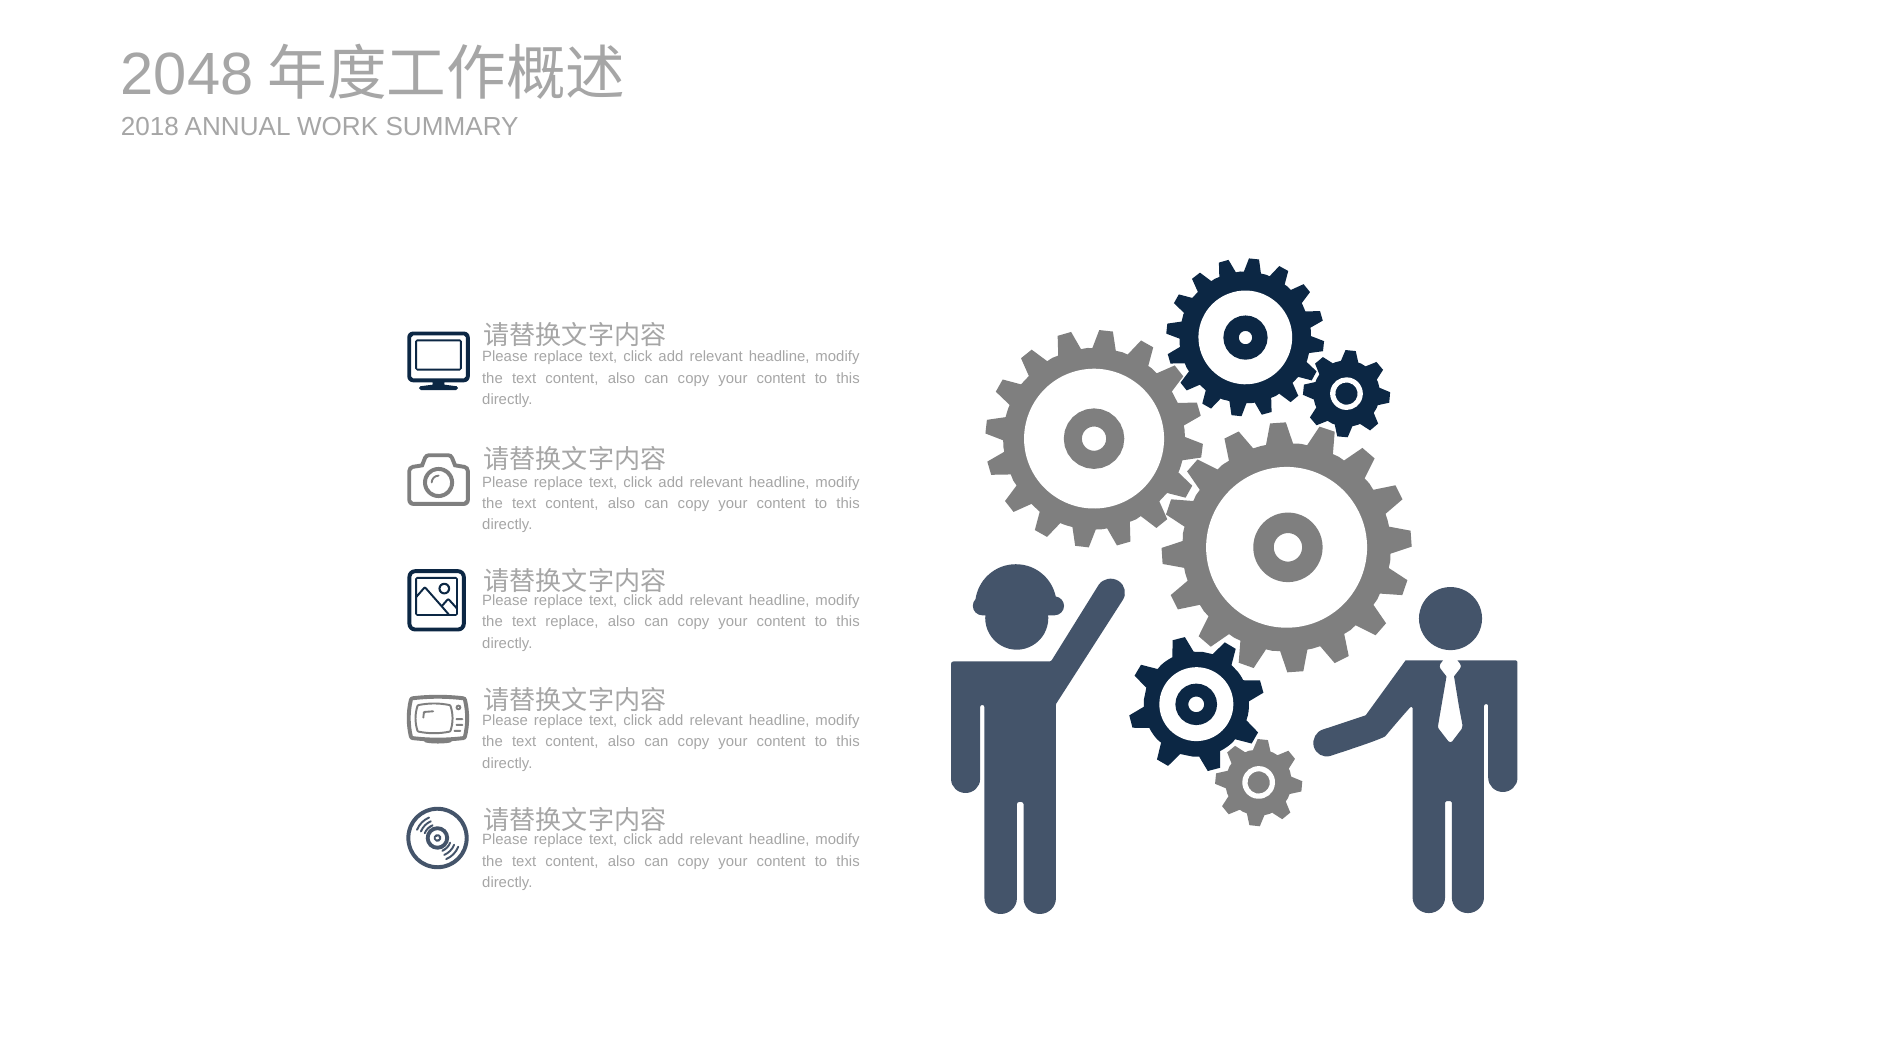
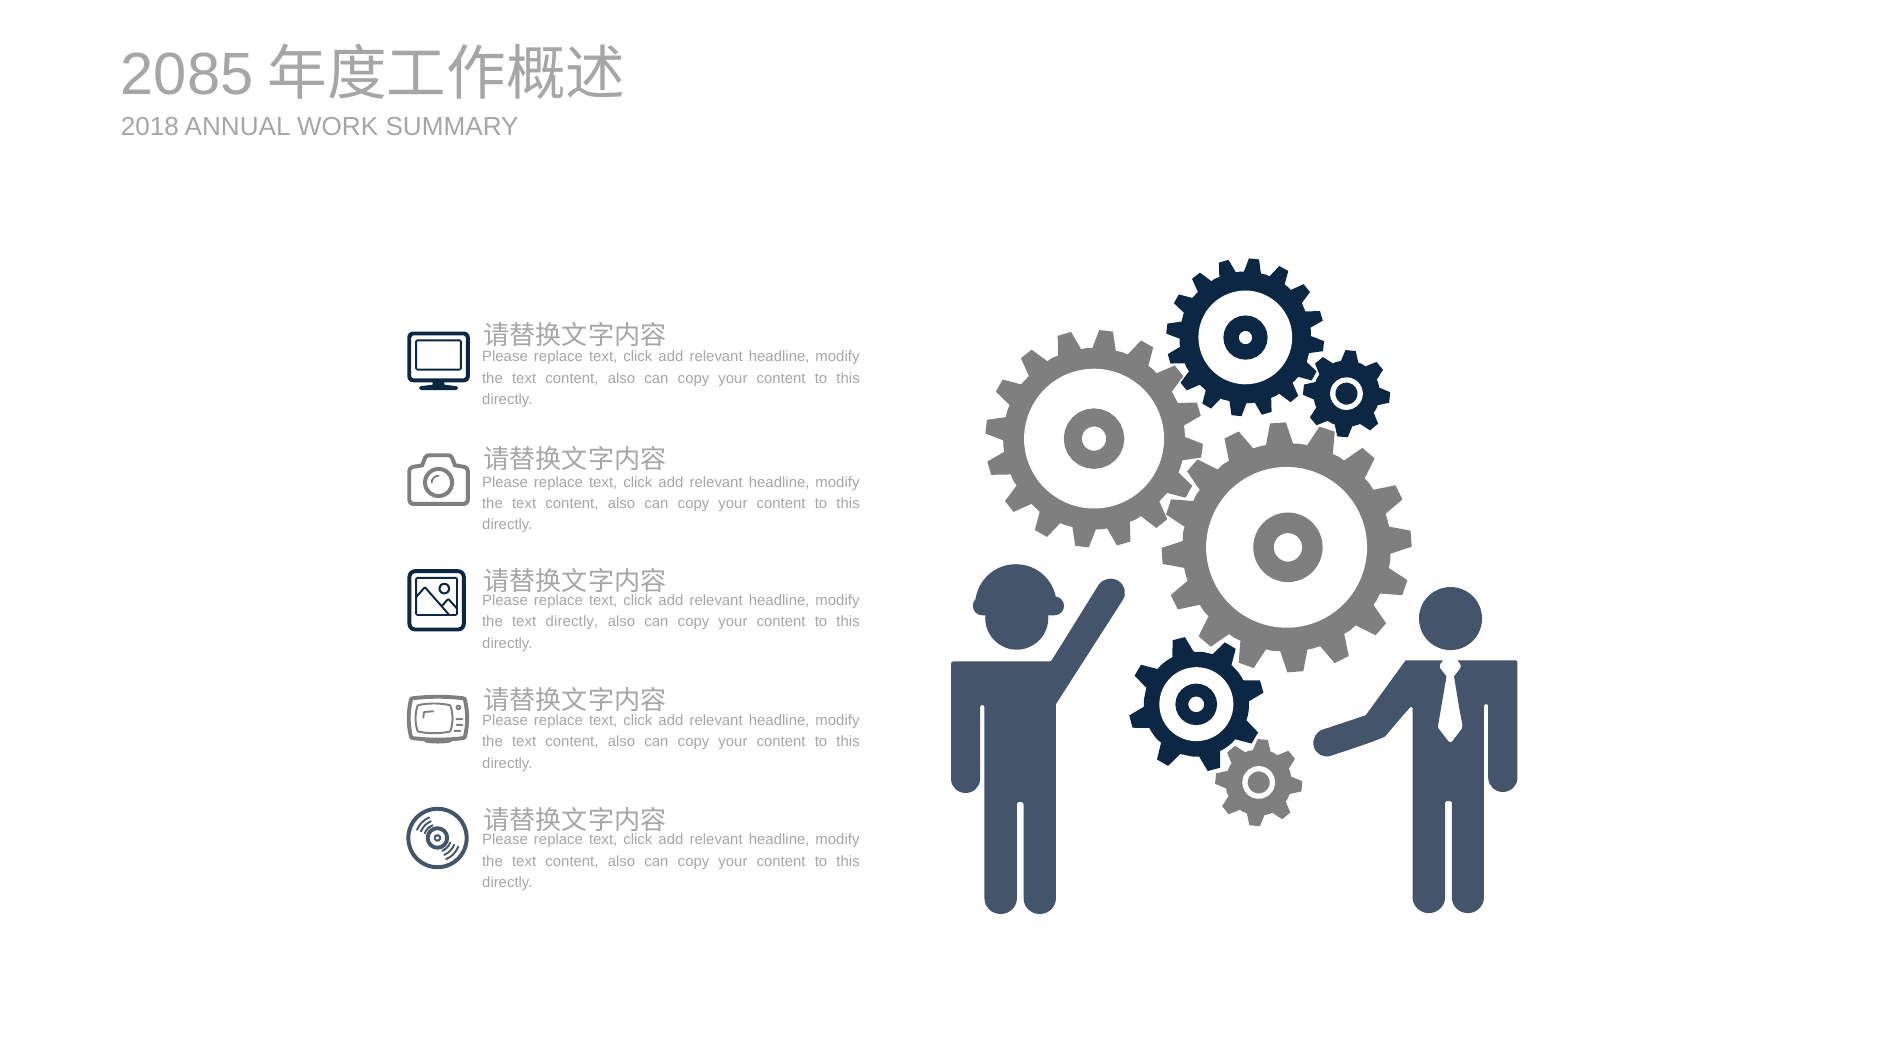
2048: 2048 -> 2085
text replace: replace -> directly
